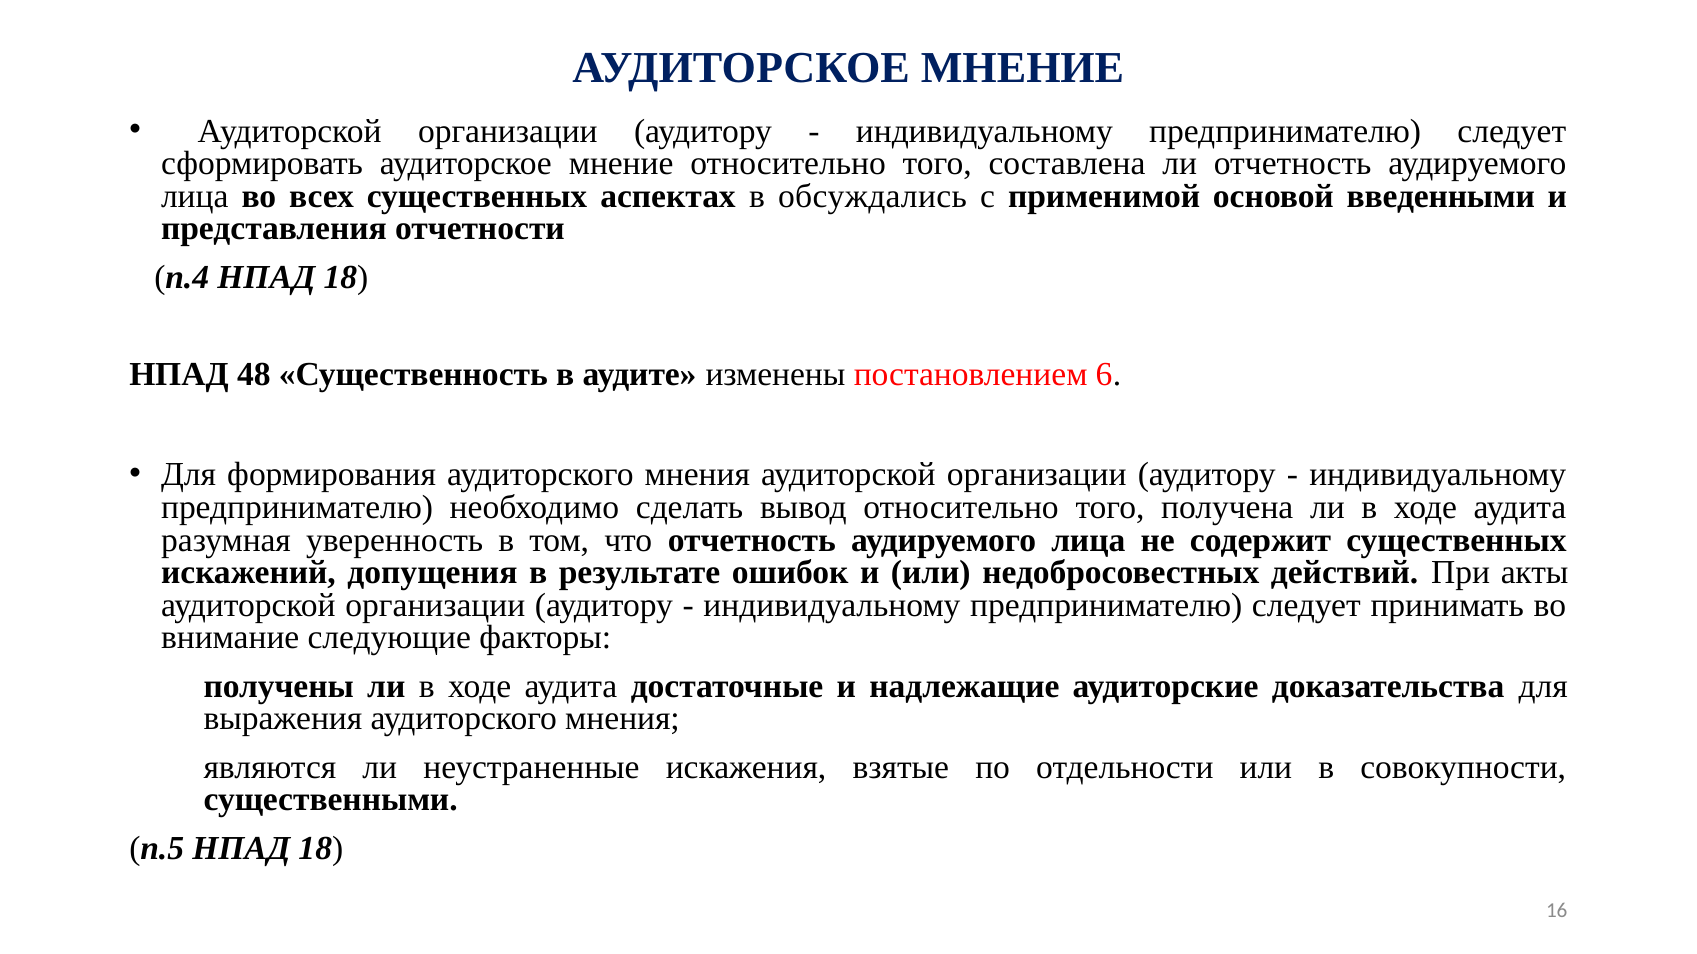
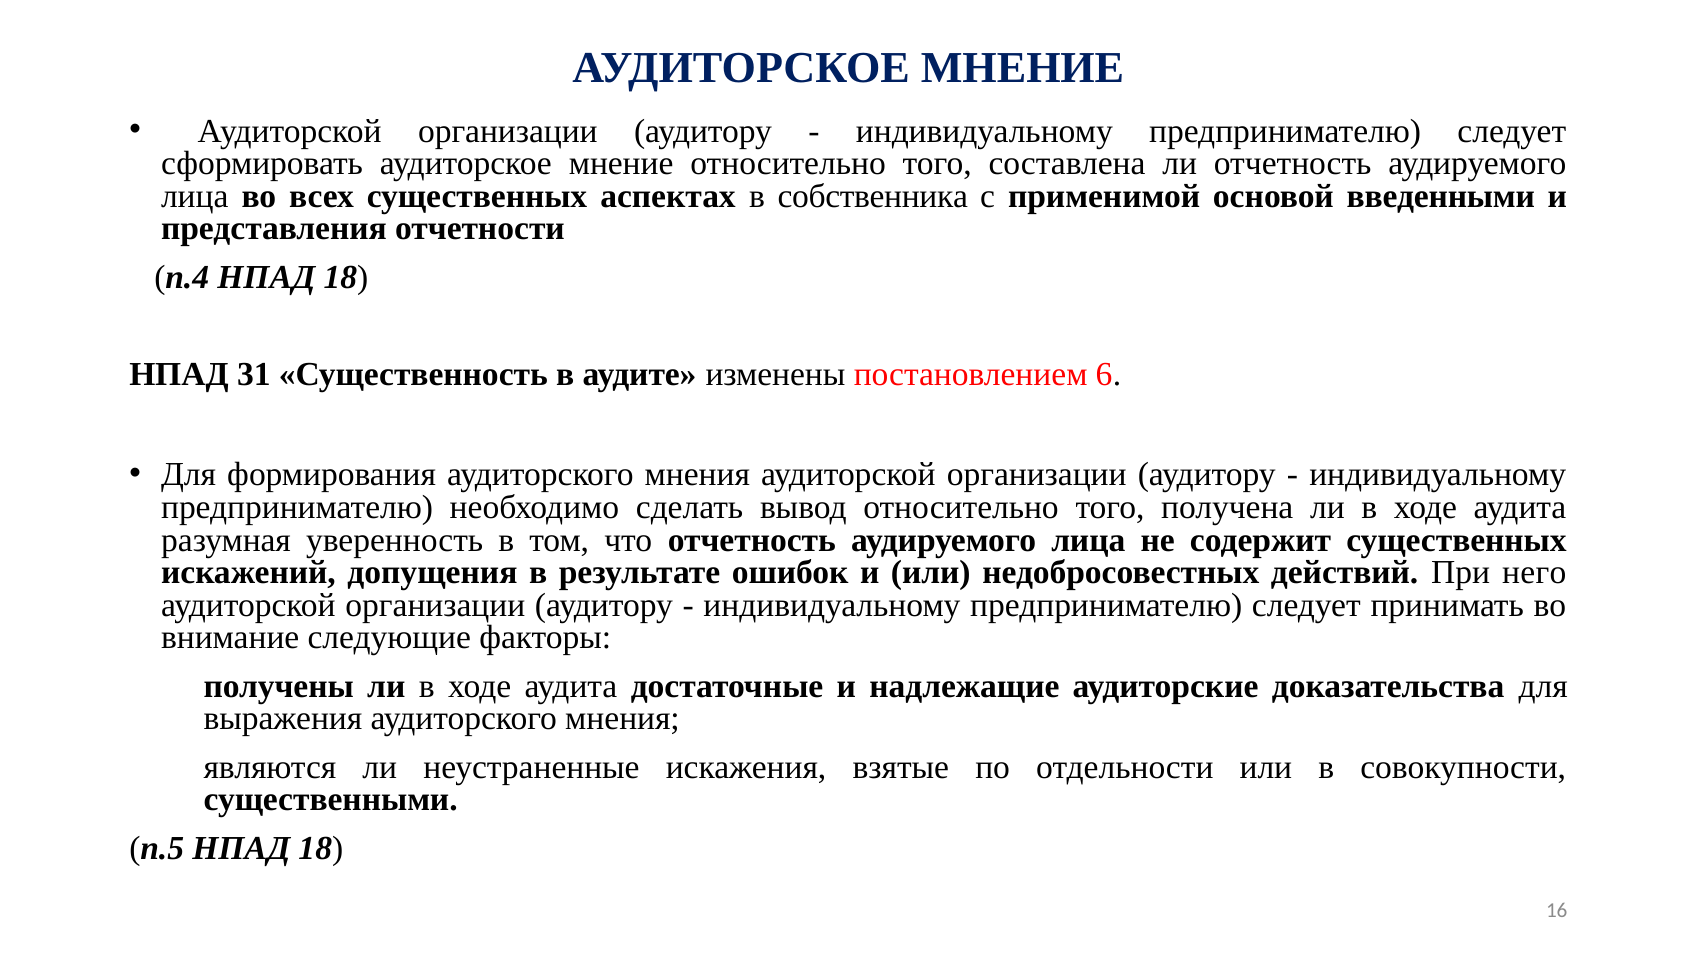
обсуждались: обсуждались -> собственника
48: 48 -> 31
акты: акты -> него
